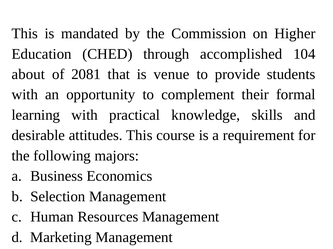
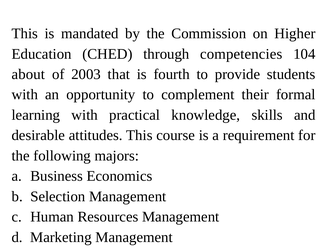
accomplished: accomplished -> competencies
2081: 2081 -> 2003
venue: venue -> fourth
